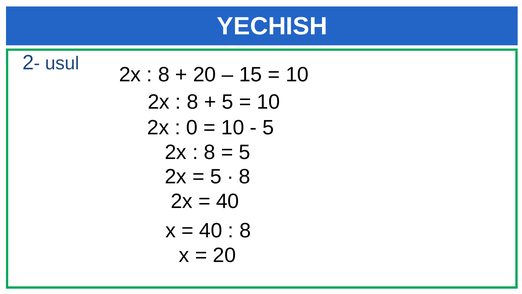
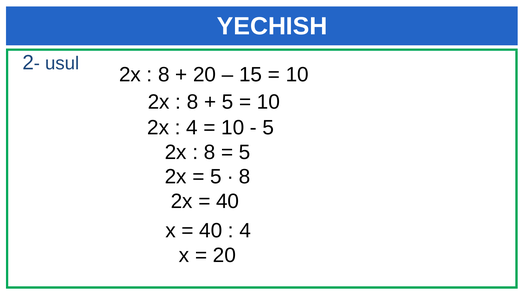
0 at (192, 127): 0 -> 4
8 at (245, 230): 8 -> 4
